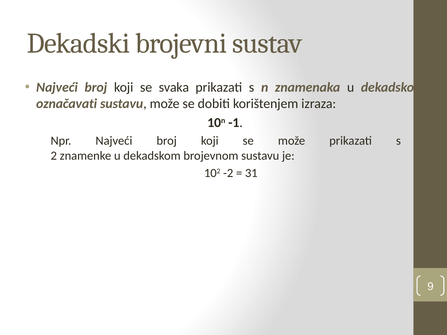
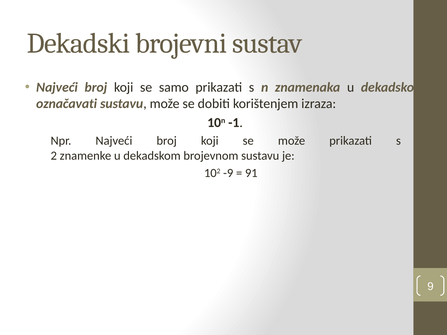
svaka: svaka -> samo
-2: -2 -> -9
31: 31 -> 91
